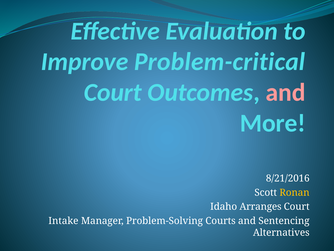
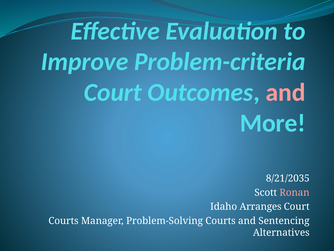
Problem-critical: Problem-critical -> Problem-criteria
8/21/2016: 8/21/2016 -> 8/21/2035
Ronan colour: yellow -> pink
Intake at (63, 220): Intake -> Courts
